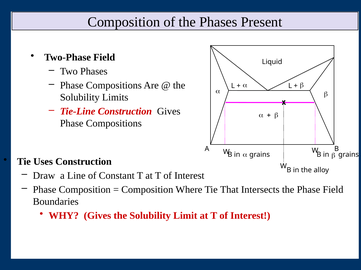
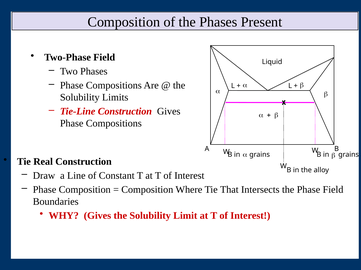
Uses: Uses -> Real
